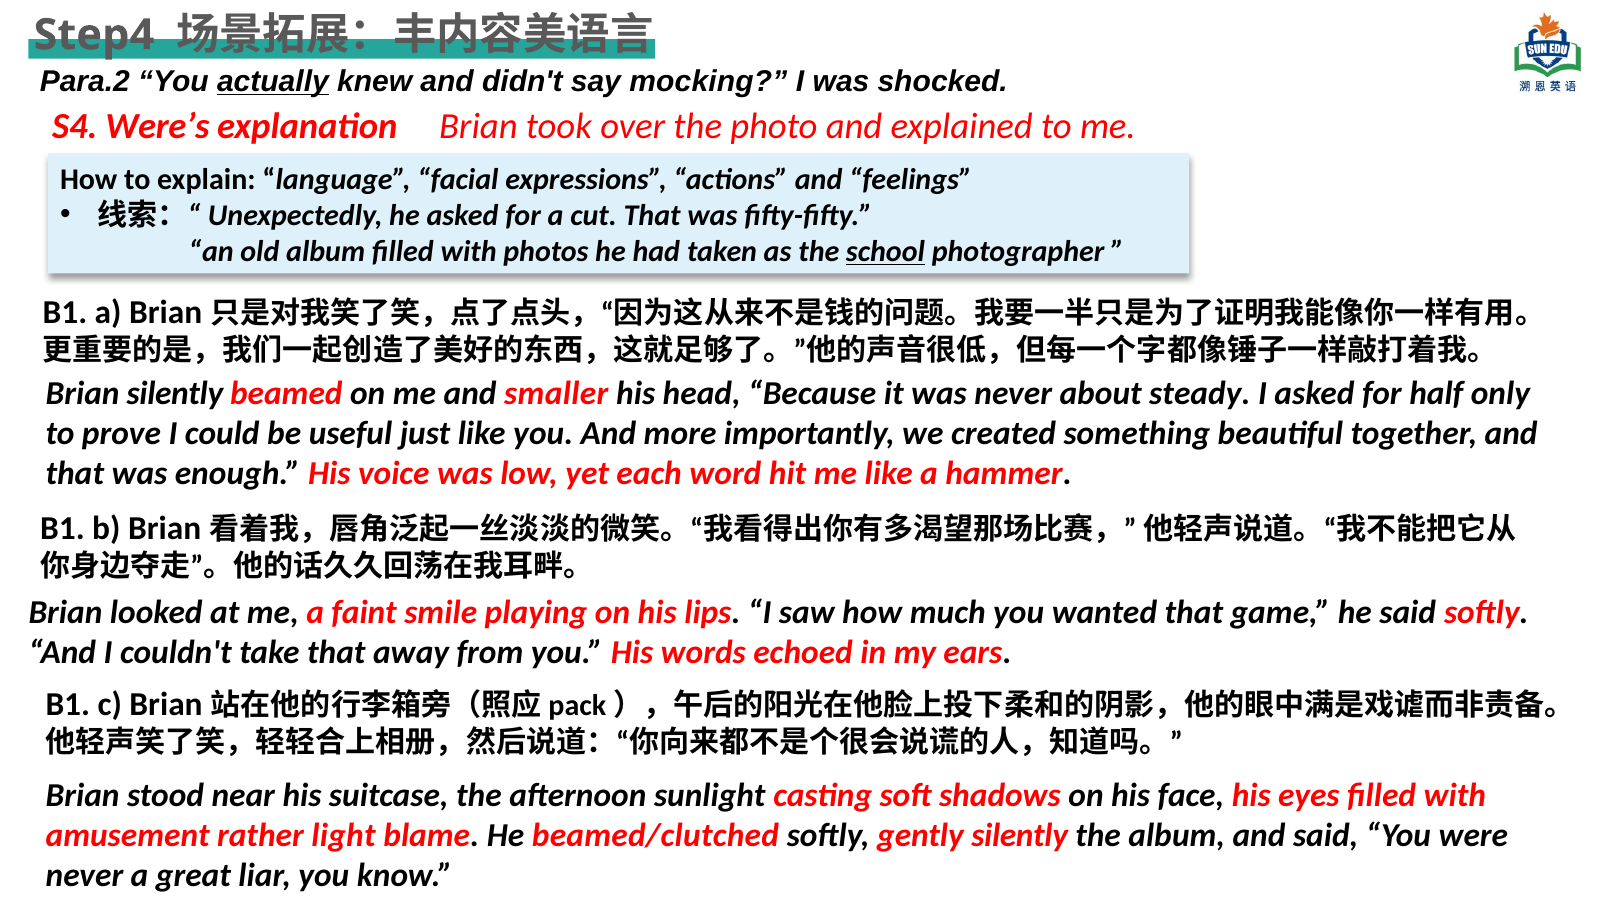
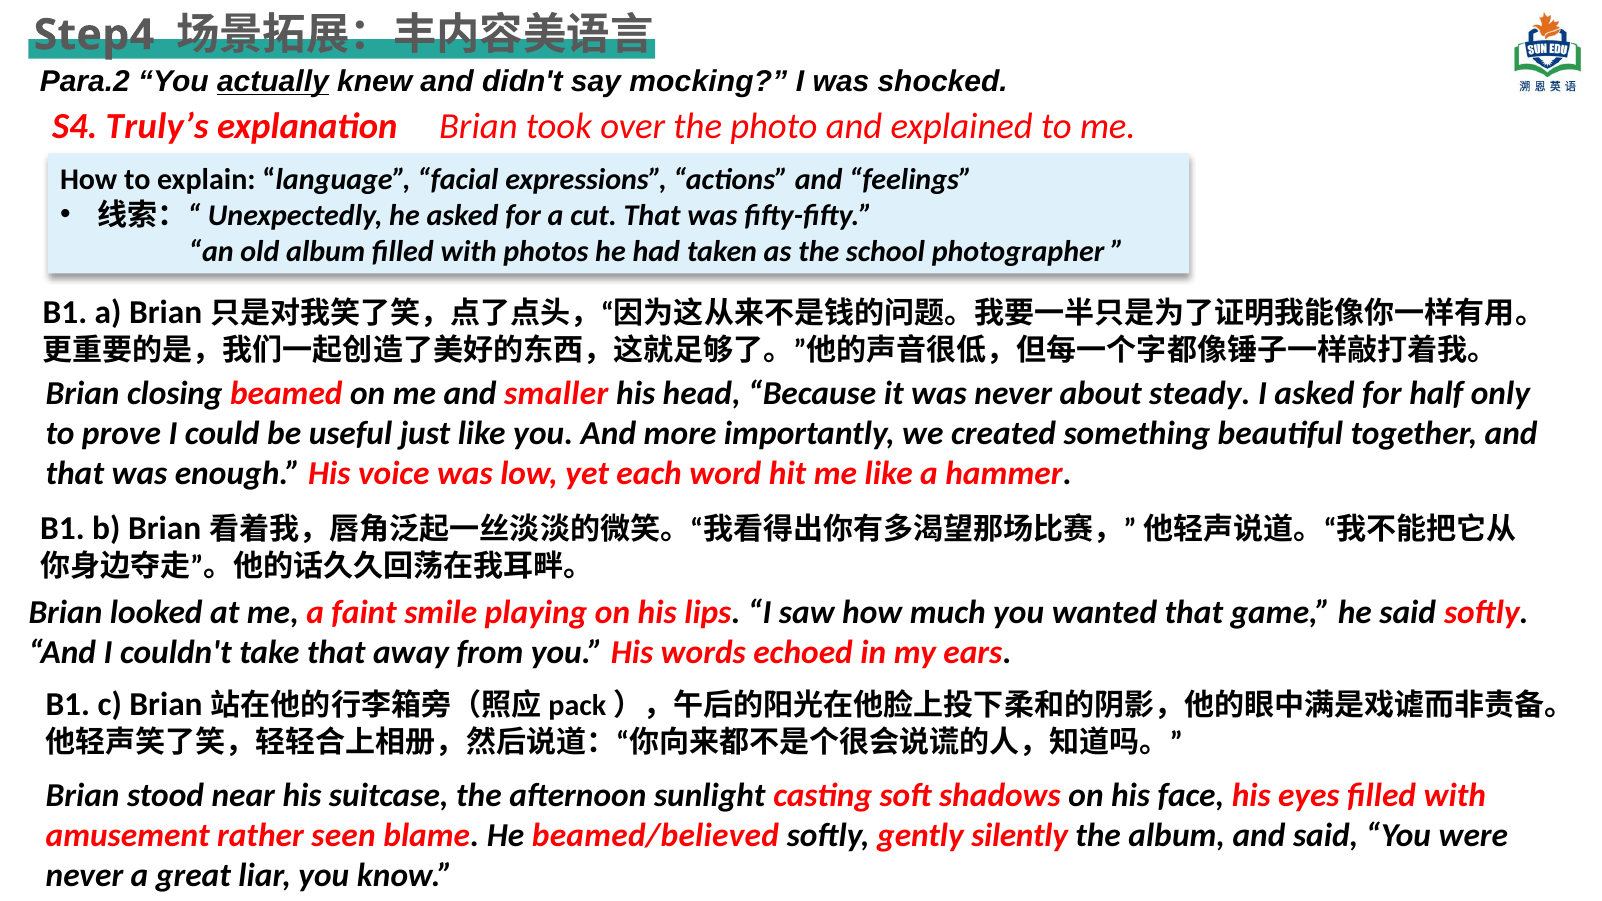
Were’s: Were’s -> Truly’s
school underline: present -> none
Brian silently: silently -> closing
light: light -> seen
beamed/clutched: beamed/clutched -> beamed/believed
